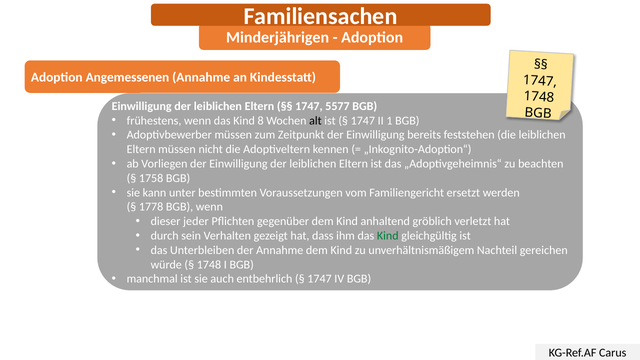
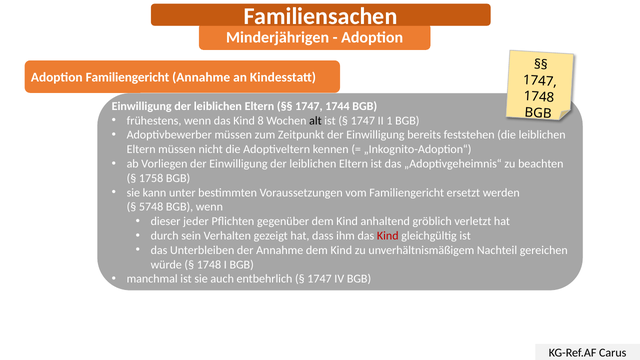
Adoption Angemessenen: Angemessenen -> Familiengericht
5577: 5577 -> 1744
1778: 1778 -> 5748
Kind at (388, 236) colour: green -> red
